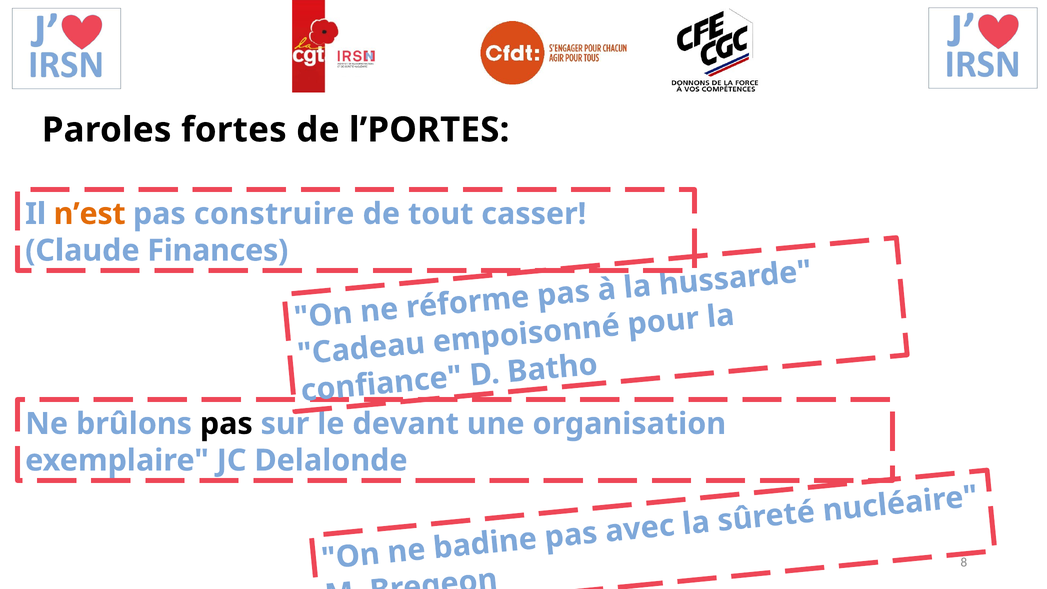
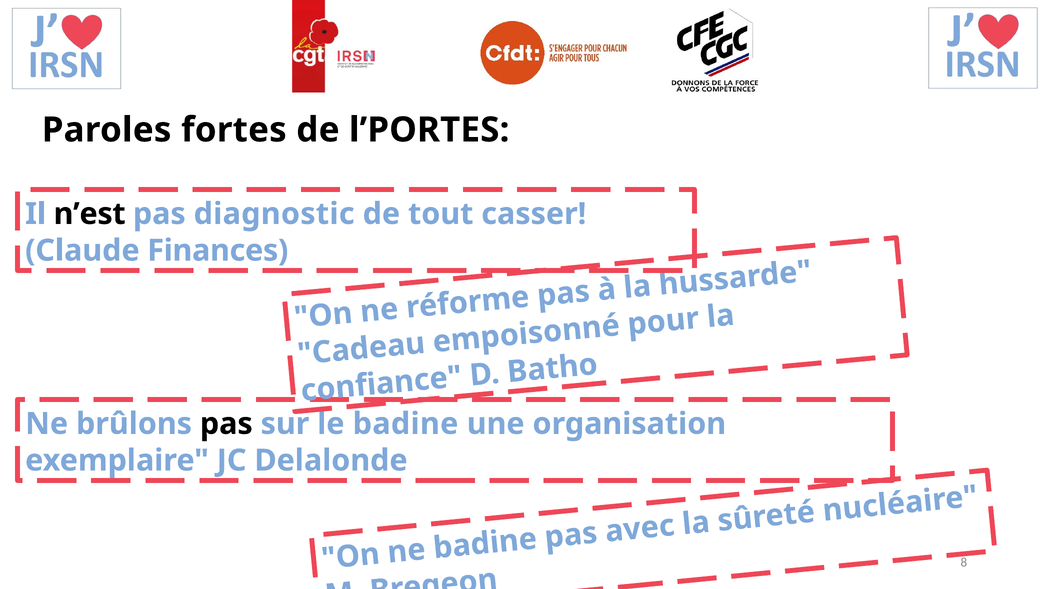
n’est colour: orange -> black
construire: construire -> diagnostic
le devant: devant -> badine
